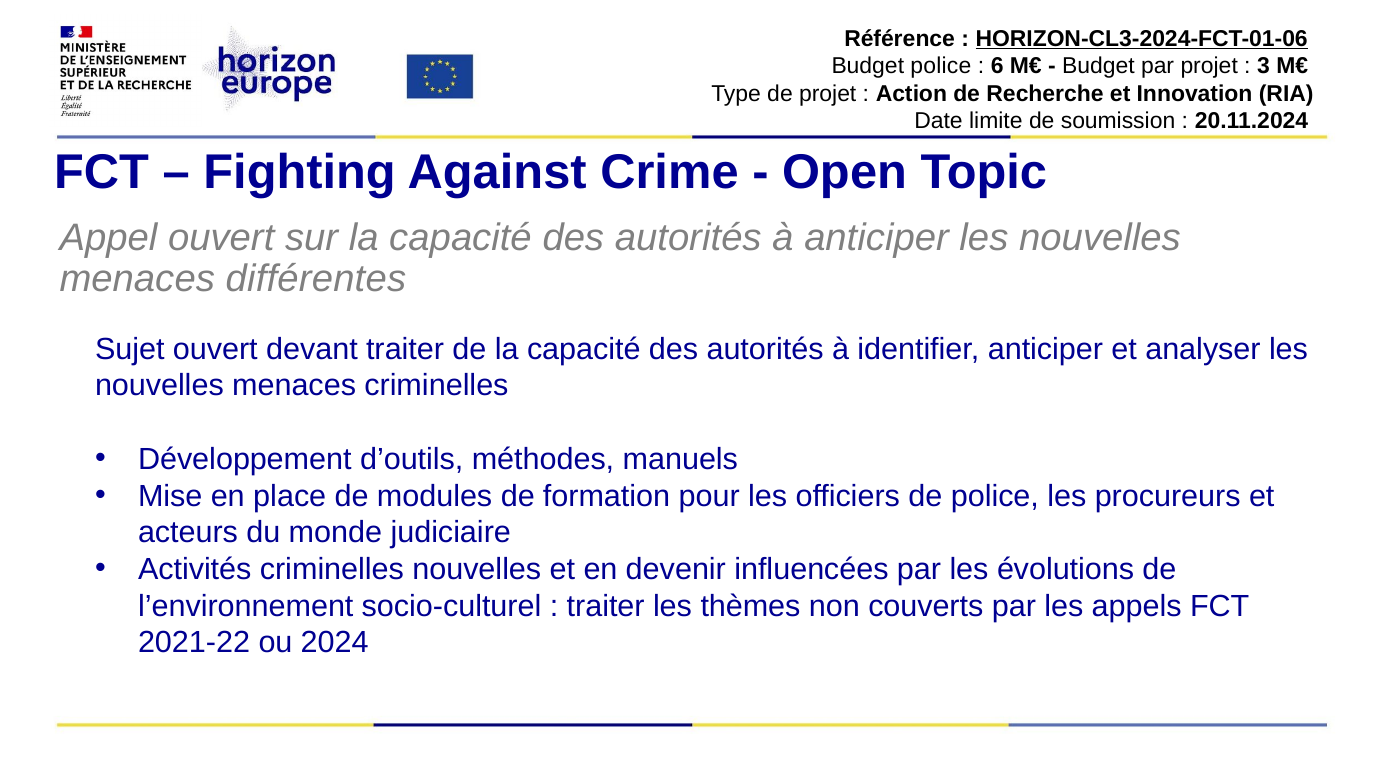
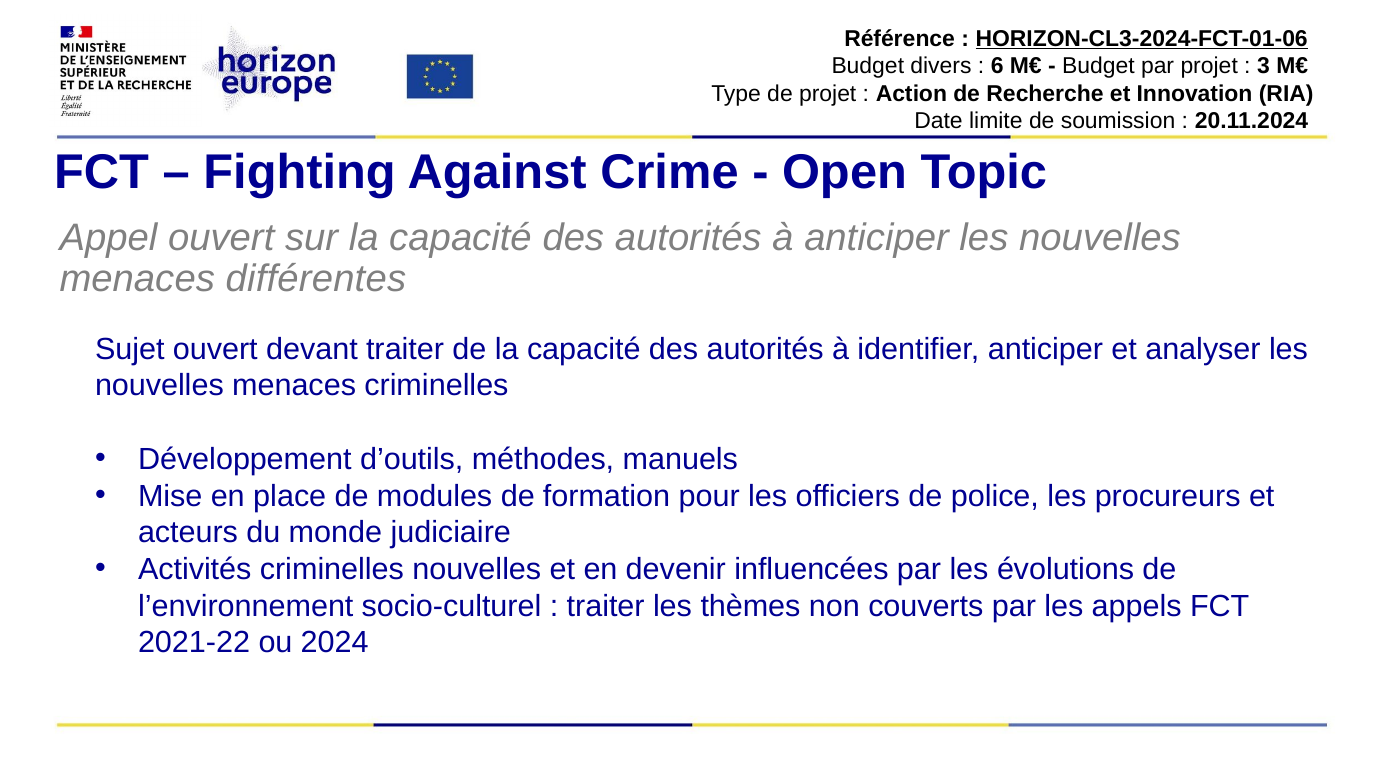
Budget police: police -> divers
